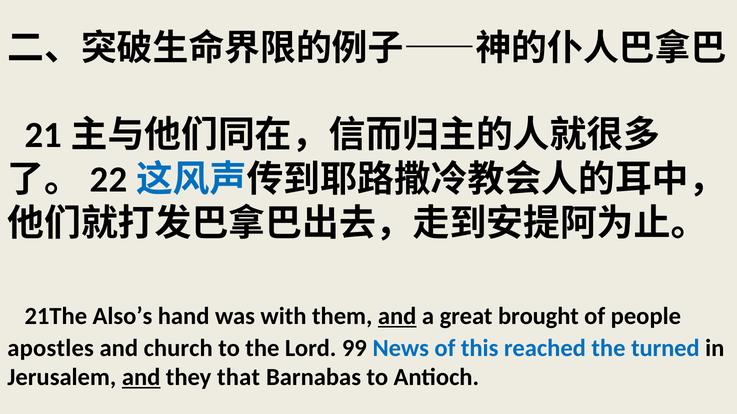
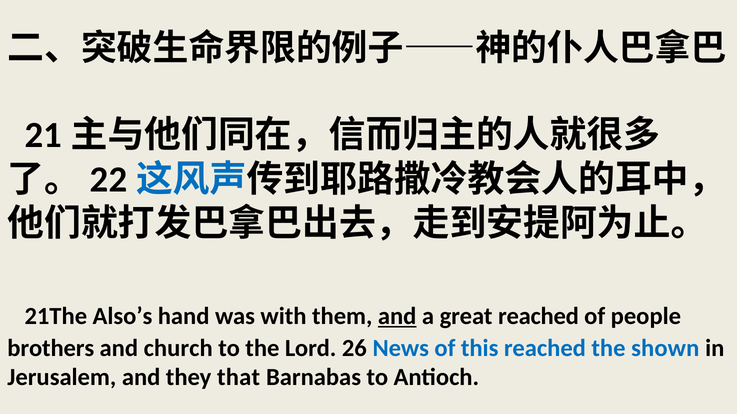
great brought: brought -> reached
apostles: apostles -> brothers
99: 99 -> 26
turned: turned -> shown
and at (141, 378) underline: present -> none
